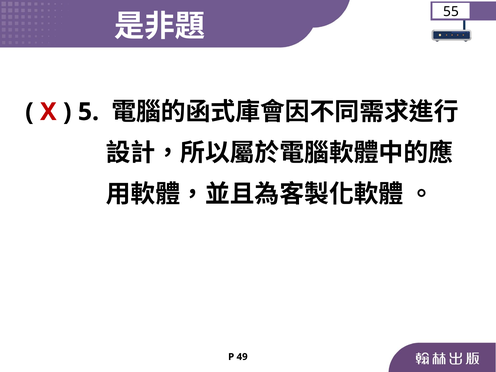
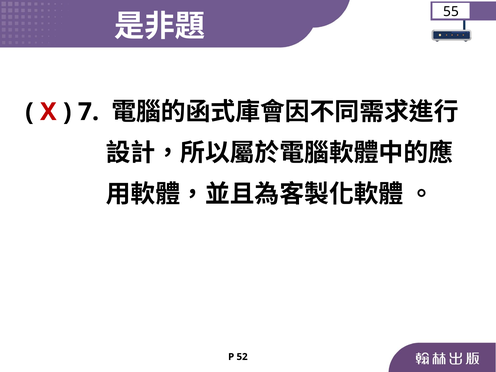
5: 5 -> 7
49: 49 -> 52
